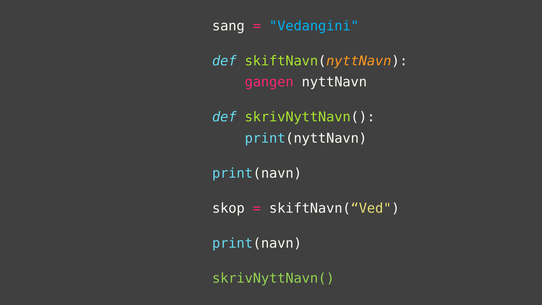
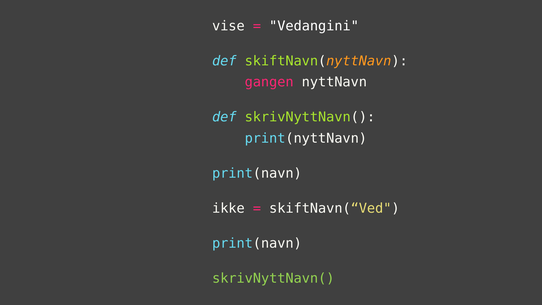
sang: sang -> vise
Vedangini colour: light blue -> white
skop: skop -> ikke
